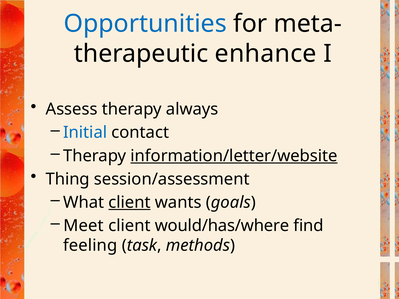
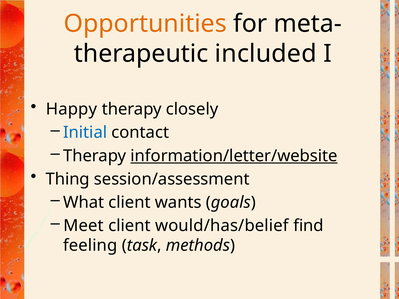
Opportunities colour: blue -> orange
enhance: enhance -> included
Assess: Assess -> Happy
always: always -> closely
client at (130, 202) underline: present -> none
would/has/where: would/has/where -> would/has/belief
